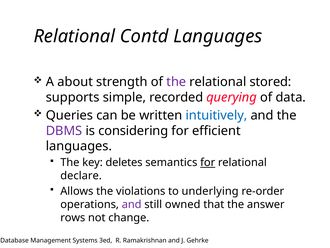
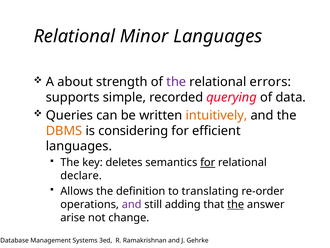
Contd: Contd -> Minor
stored: stored -> errors
intuitively colour: blue -> orange
DBMS colour: purple -> orange
violations: violations -> definition
underlying: underlying -> translating
owned: owned -> adding
the at (236, 204) underline: none -> present
rows: rows -> arise
